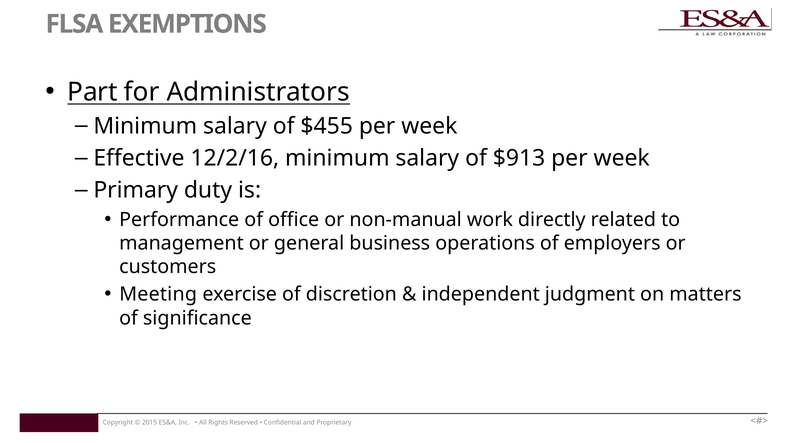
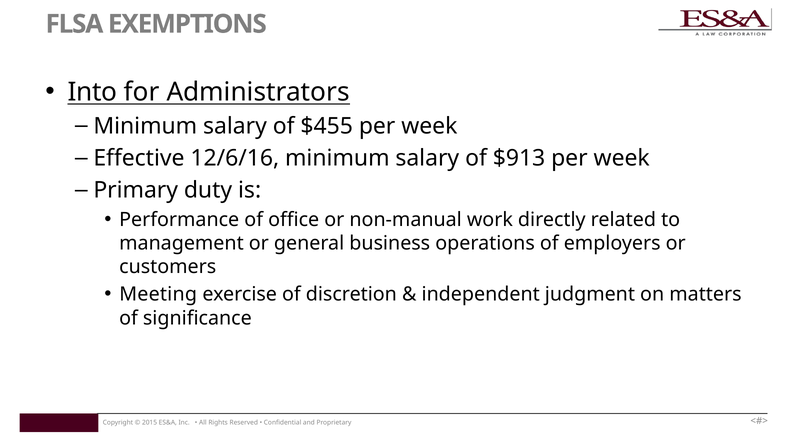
Part: Part -> Into
12/2/16: 12/2/16 -> 12/6/16
